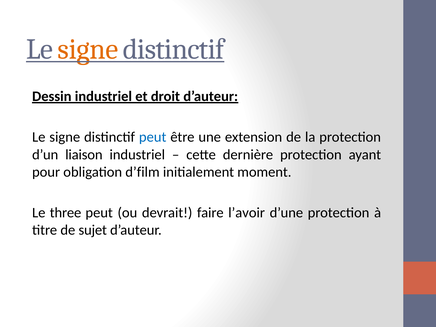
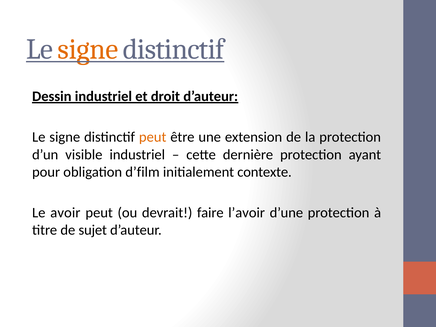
peut at (153, 137) colour: blue -> orange
liaison: liaison -> visible
moment: moment -> contexte
three: three -> avoir
